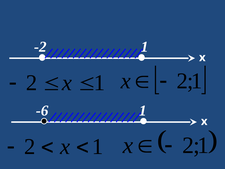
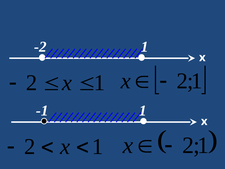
-6: -6 -> -1
